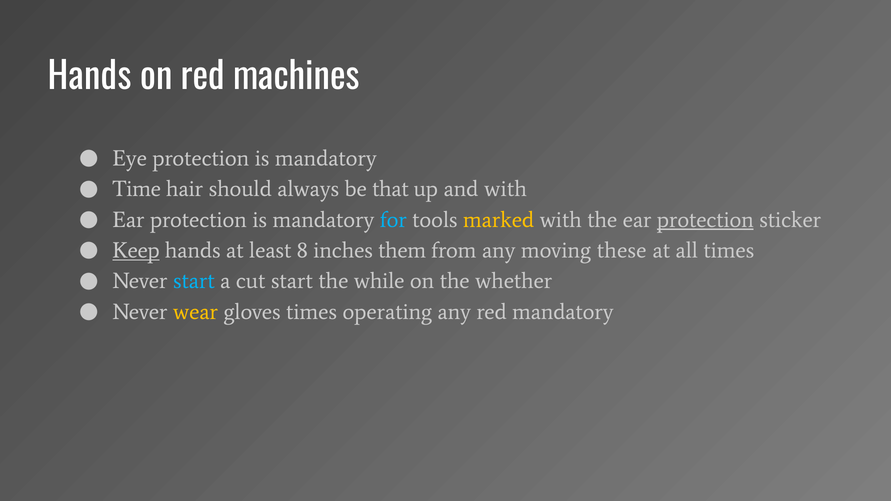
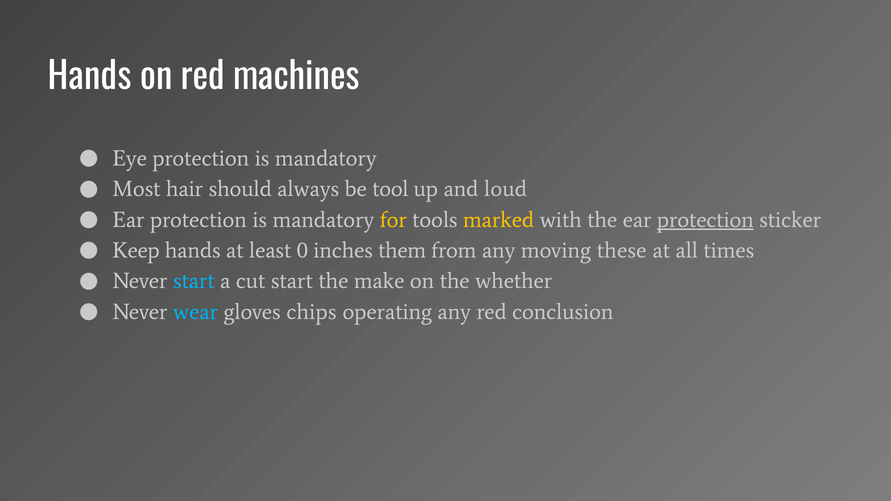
Time: Time -> Most
that: that -> tool
and with: with -> loud
for colour: light blue -> yellow
Keep underline: present -> none
8: 8 -> 0
while: while -> make
wear colour: yellow -> light blue
gloves times: times -> chips
red mandatory: mandatory -> conclusion
